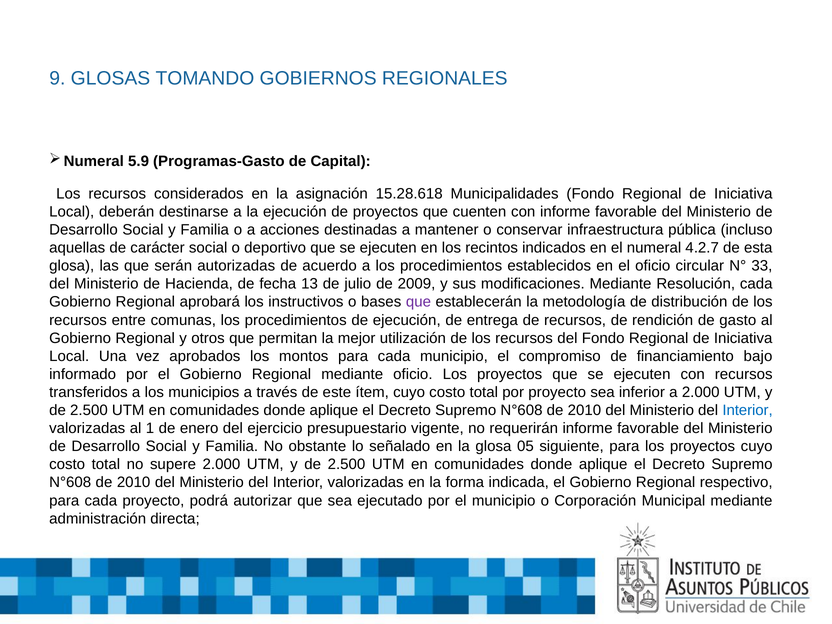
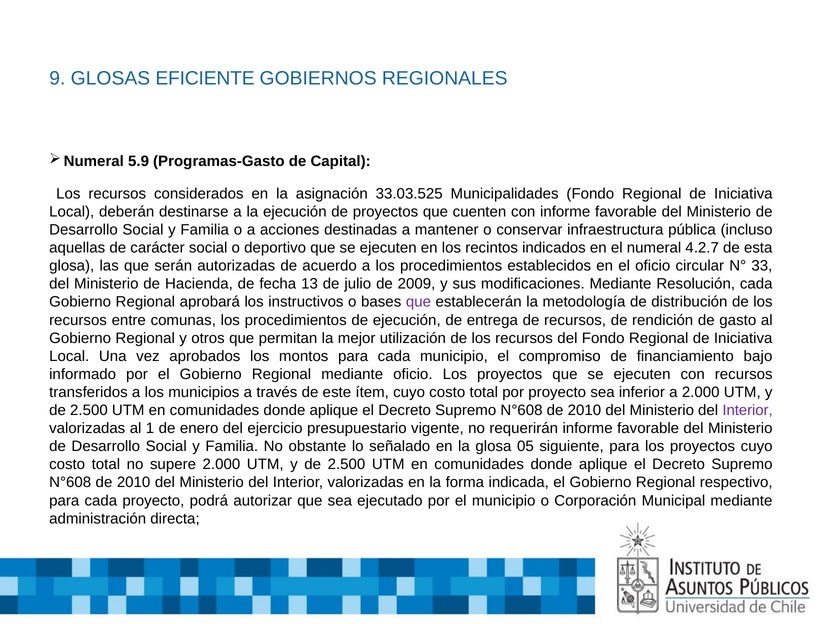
TOMANDO: TOMANDO -> EFICIENTE
15.28.618: 15.28.618 -> 33.03.525
Interior at (748, 410) colour: blue -> purple
